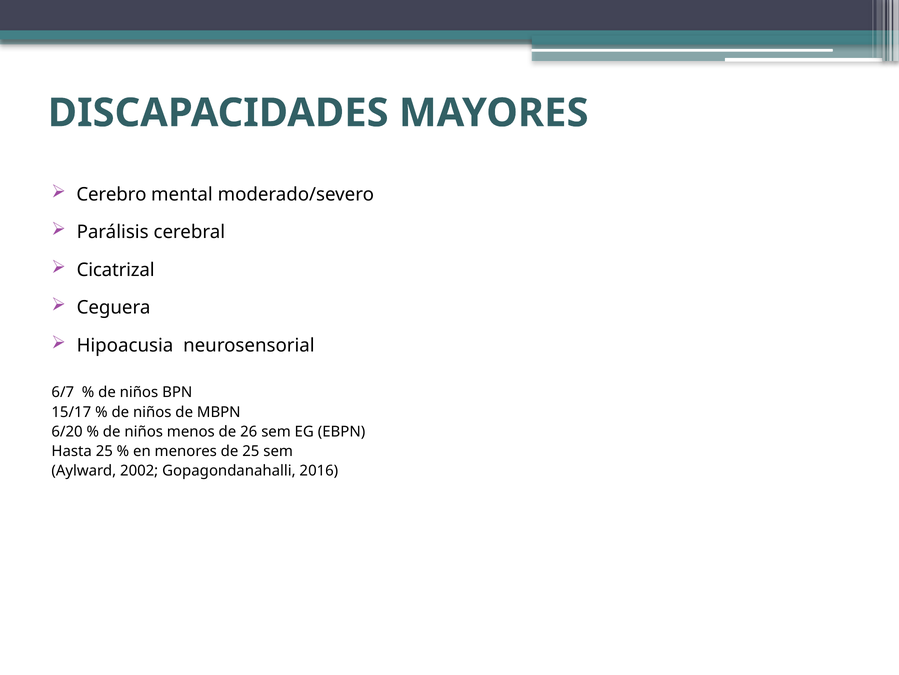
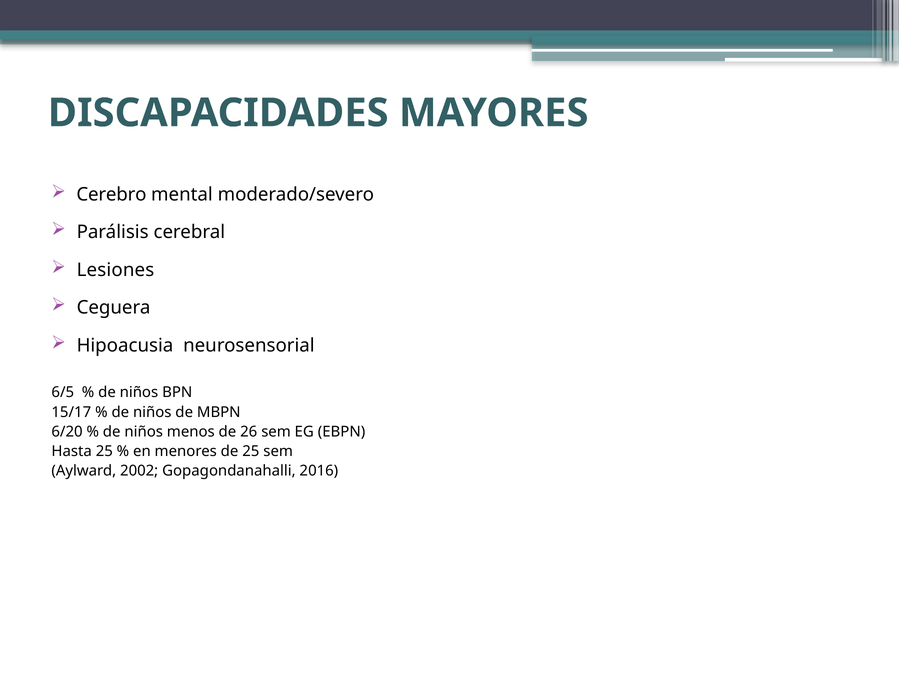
Cicatrizal: Cicatrizal -> Lesiones
6/7: 6/7 -> 6/5
